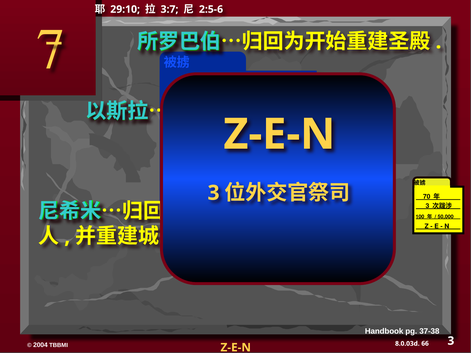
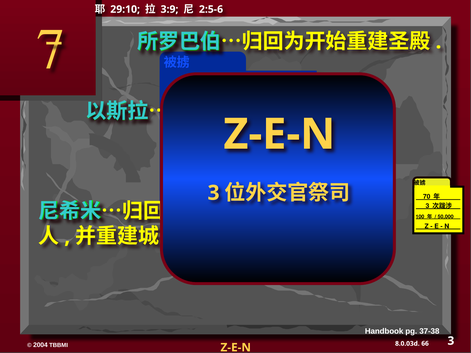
3:7: 3:7 -> 3:9
